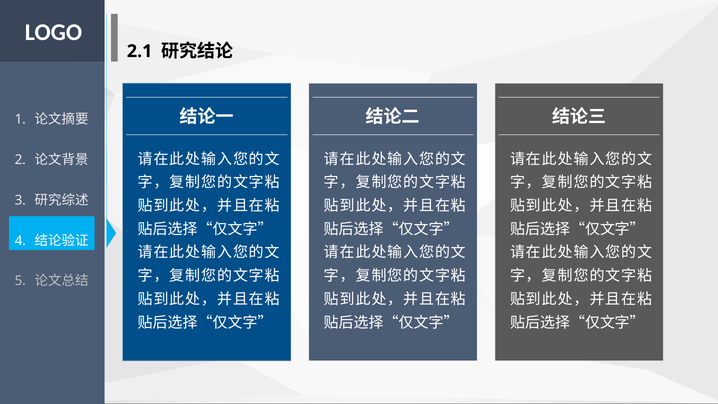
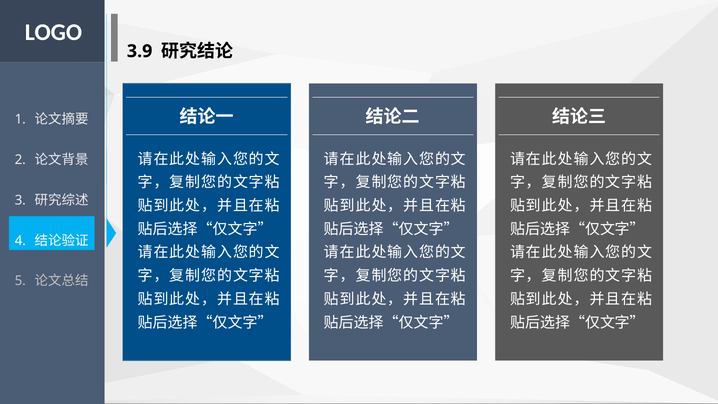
2.1: 2.1 -> 3.9
